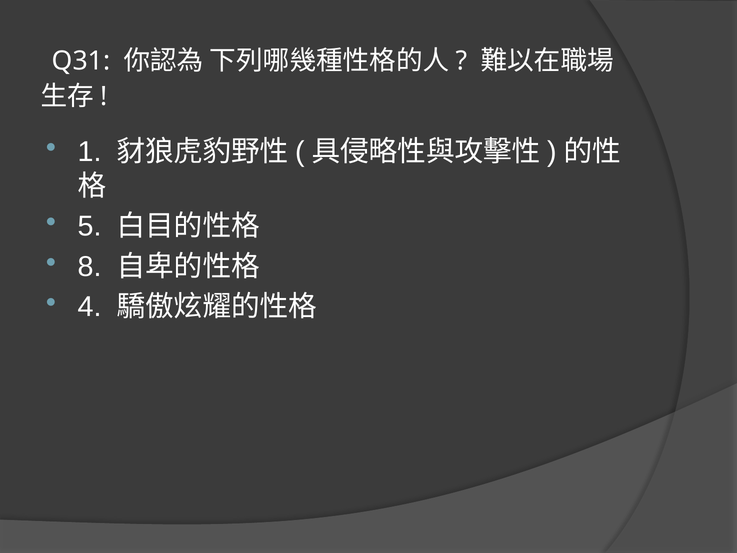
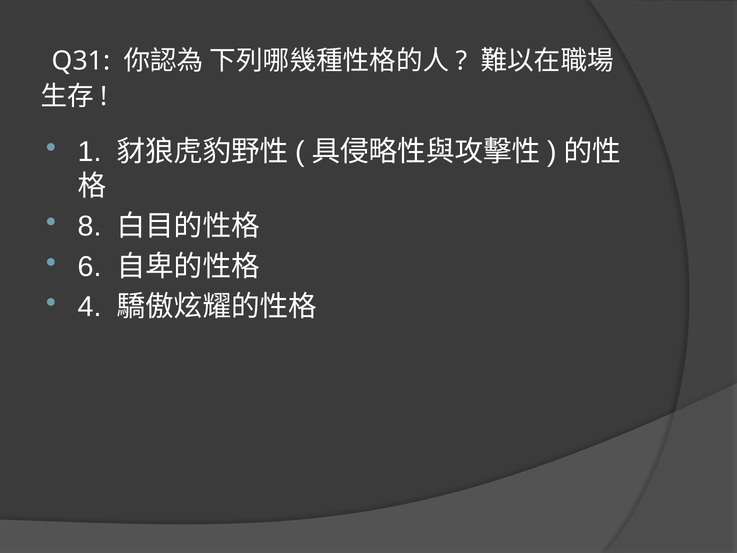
5: 5 -> 8
8: 8 -> 6
